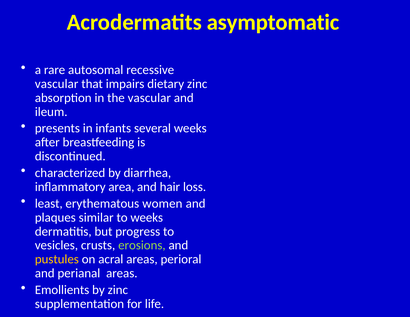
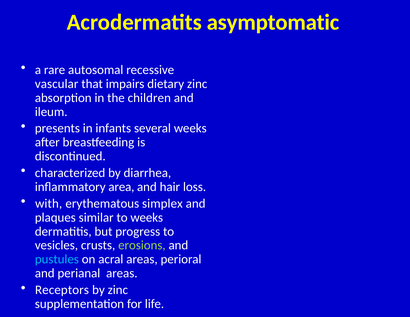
the vascular: vascular -> children
least: least -> with
women: women -> simplex
pustules colour: yellow -> light blue
Emollients: Emollients -> Receptors
